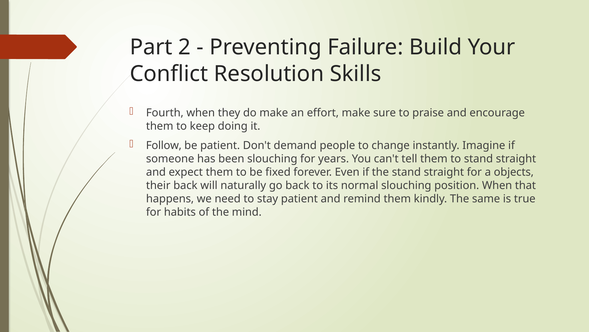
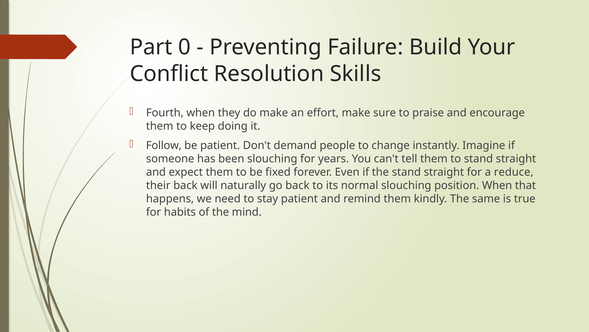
2: 2 -> 0
objects: objects -> reduce
